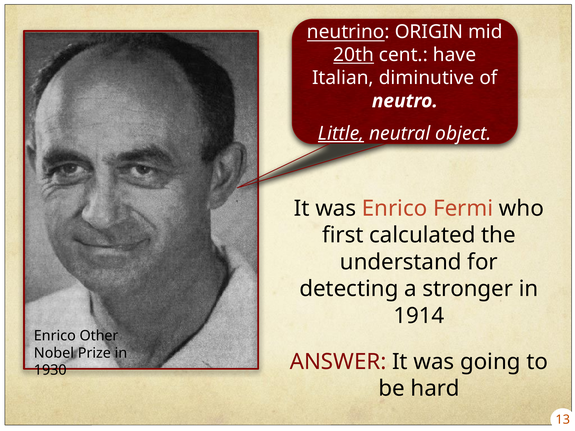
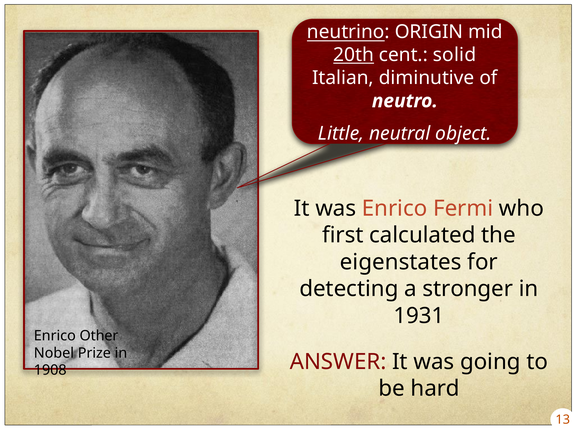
have: have -> solid
Little underline: present -> none
understand: understand -> eigenstates
1914: 1914 -> 1931
1930: 1930 -> 1908
